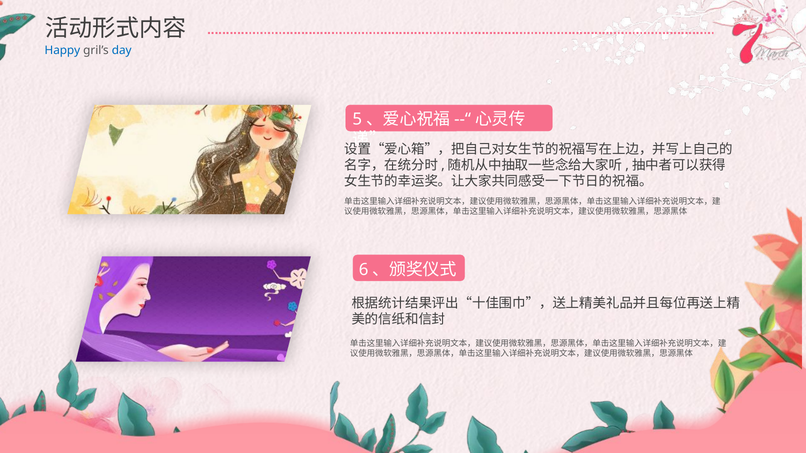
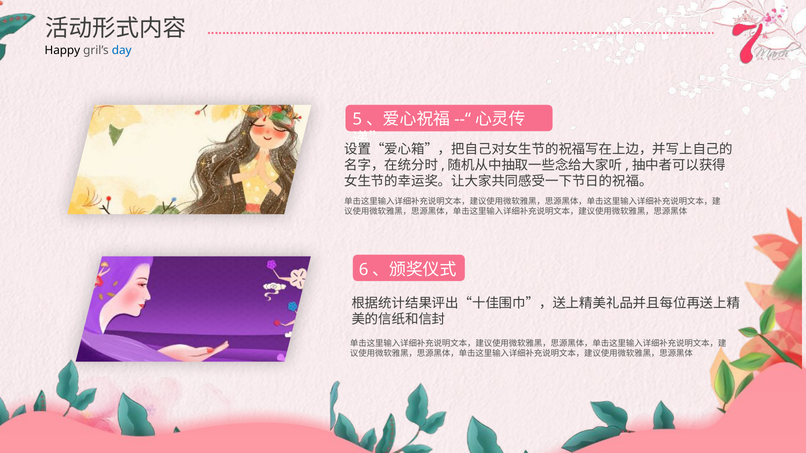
Happy colour: blue -> black
